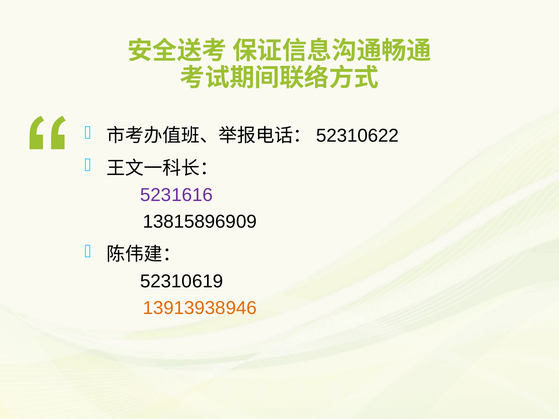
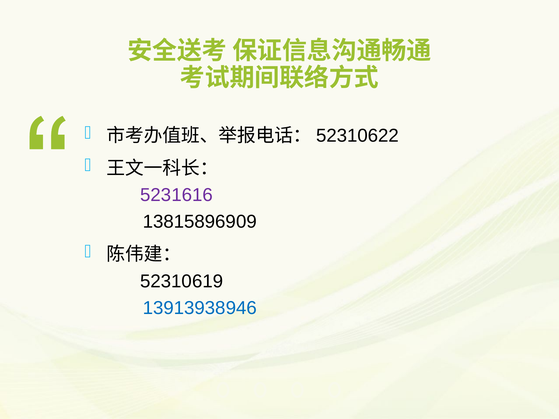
13913938946 colour: orange -> blue
